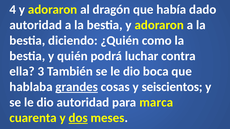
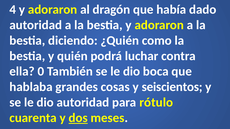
3: 3 -> 0
grandes underline: present -> none
marca: marca -> rótulo
